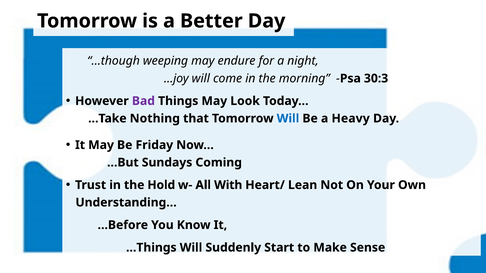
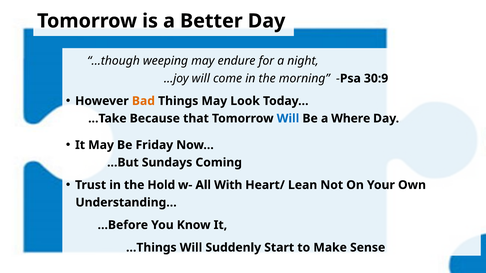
30:3: 30:3 -> 30:9
Bad colour: purple -> orange
Nothing: Nothing -> Because
Heavy: Heavy -> Where
